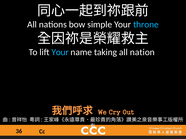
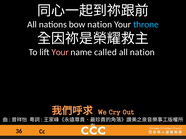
bow simple: simple -> nation
Your at (60, 52) colour: light blue -> pink
taking: taking -> called
